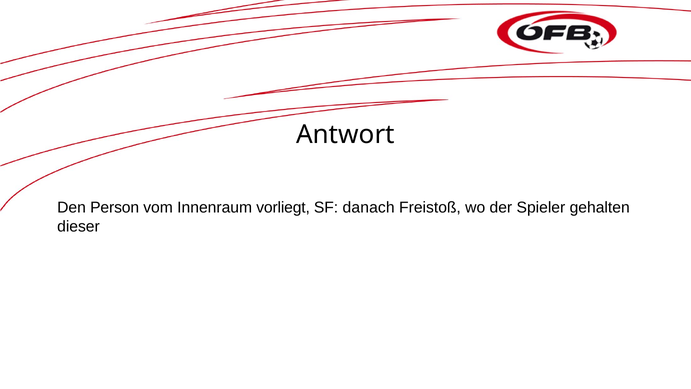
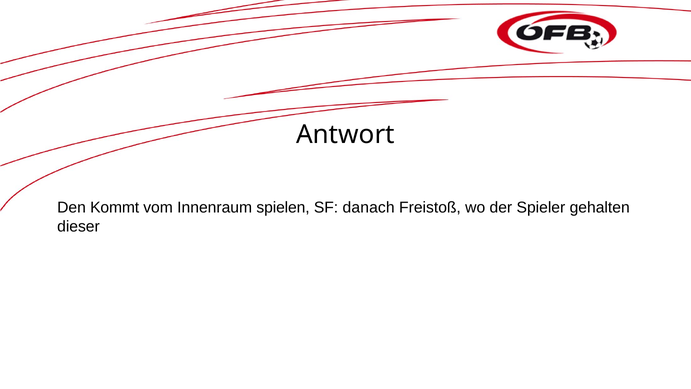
Person: Person -> Kommt
vorliegt: vorliegt -> spielen
